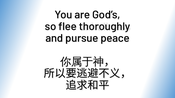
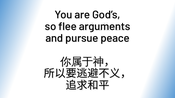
thoroughly: thoroughly -> arguments
